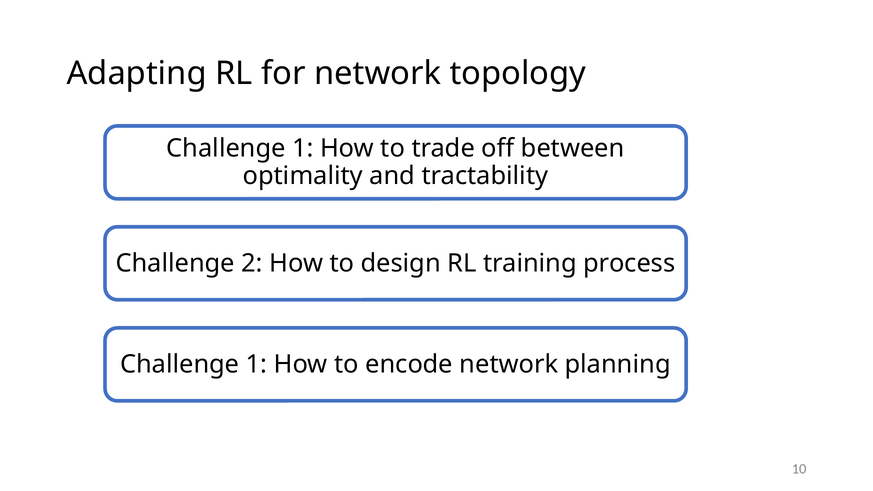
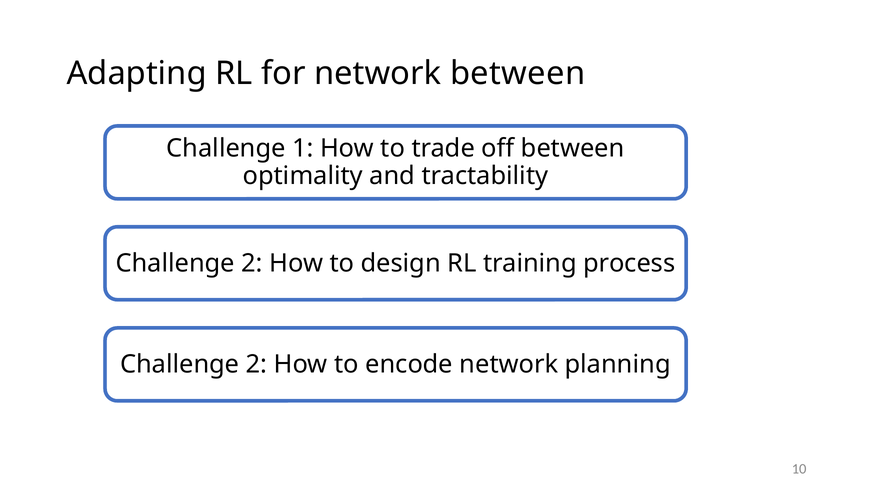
network topology: topology -> between
1 at (257, 364): 1 -> 2
